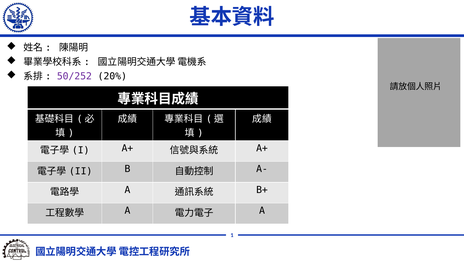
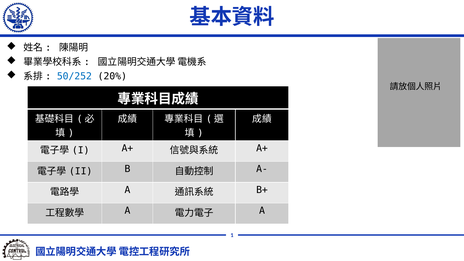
50/252 colour: purple -> blue
